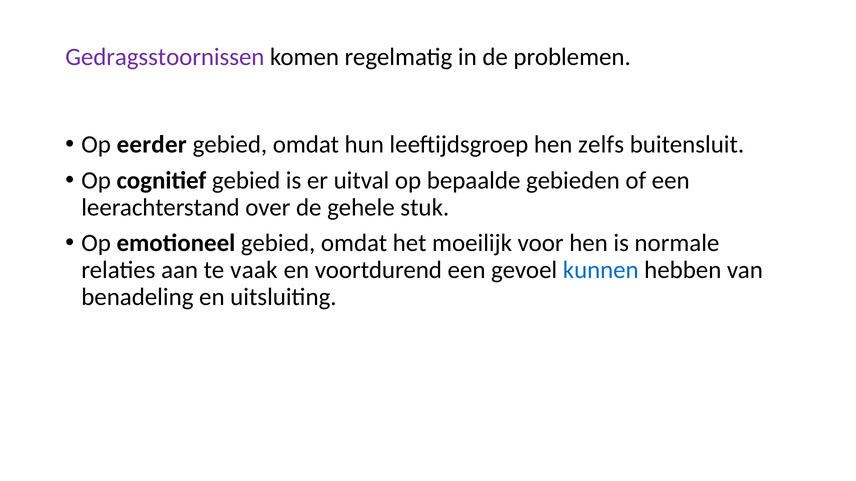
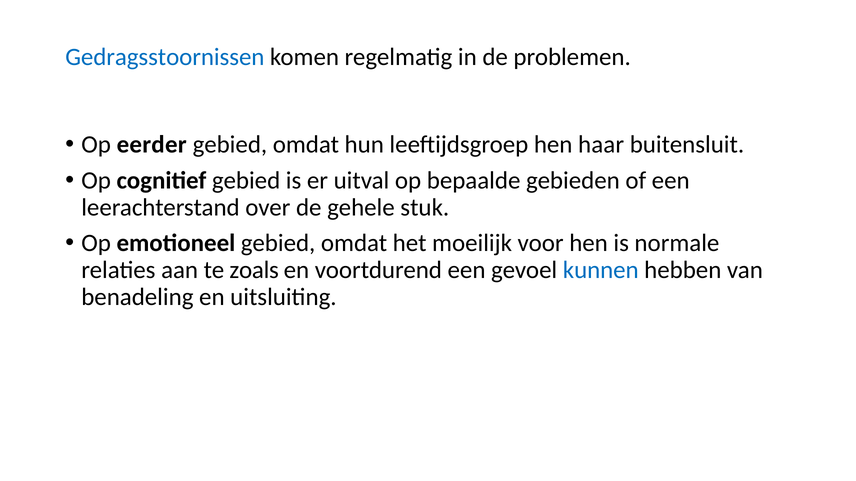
Gedragsstoornissen colour: purple -> blue
zelfs: zelfs -> haar
vaak: vaak -> zoals
